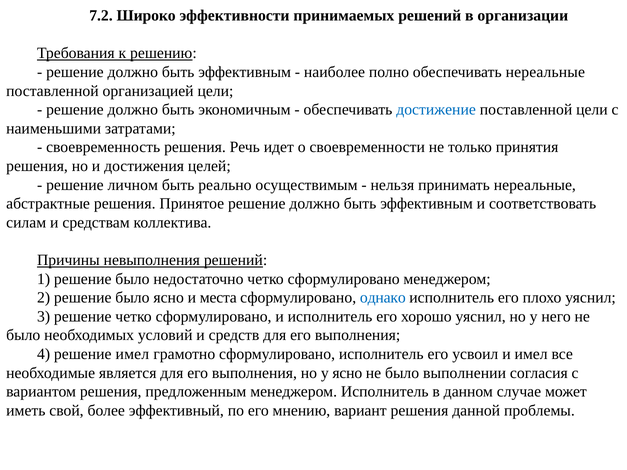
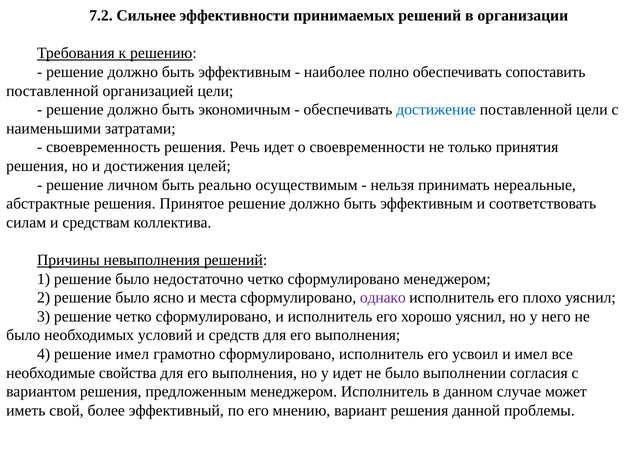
Широко: Широко -> Сильнее
обеспечивать нереальные: нереальные -> сопоставить
однако colour: blue -> purple
является: является -> свойства
у ясно: ясно -> идет
